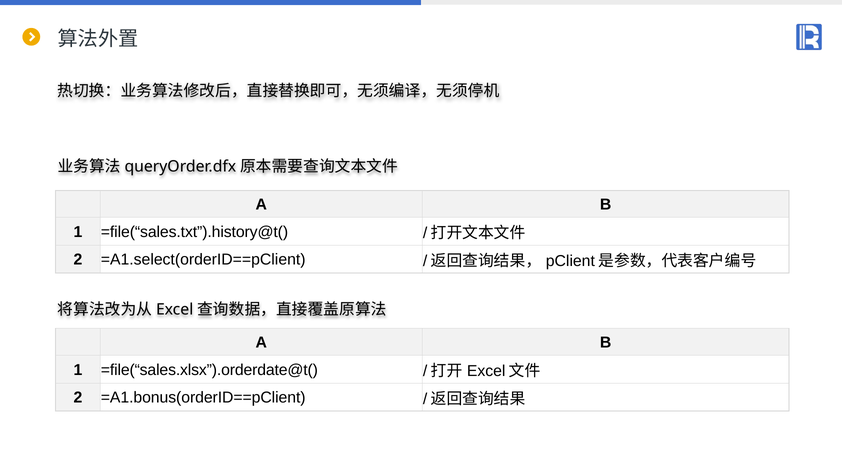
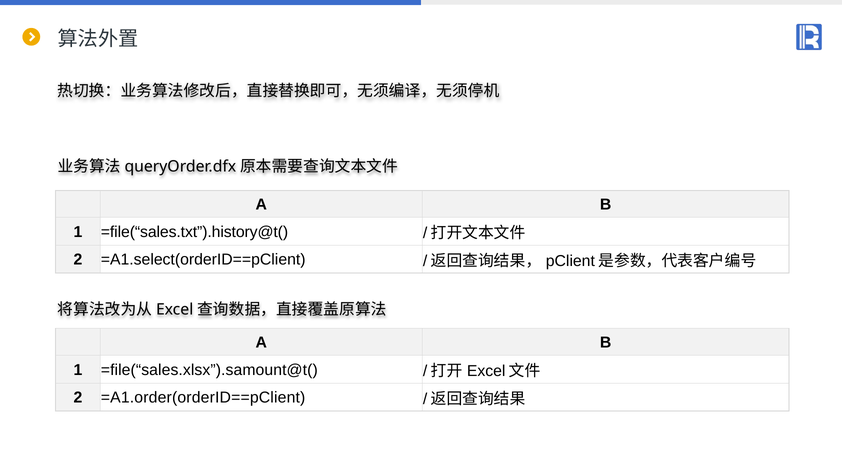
=file(“sales.xlsx”).orderdate@t(: =file(“sales.xlsx”).orderdate@t( -> =file(“sales.xlsx”).samount@t(
=A1.bonus(orderID==pClient: =A1.bonus(orderID==pClient -> =A1.order(orderID==pClient
